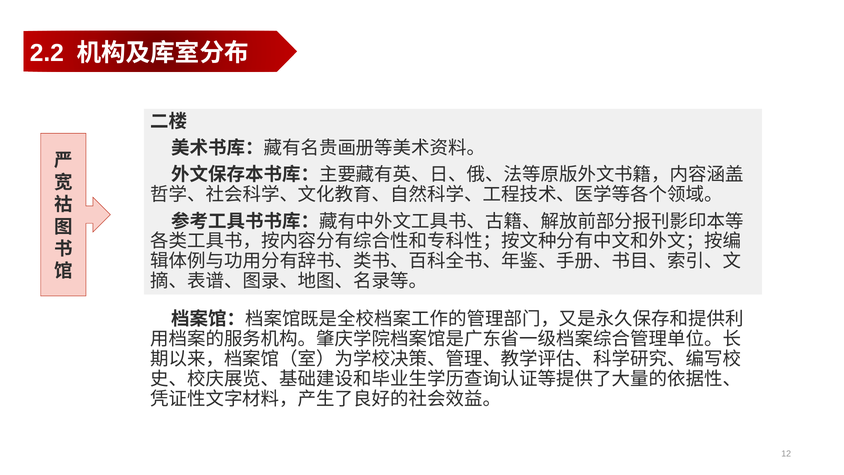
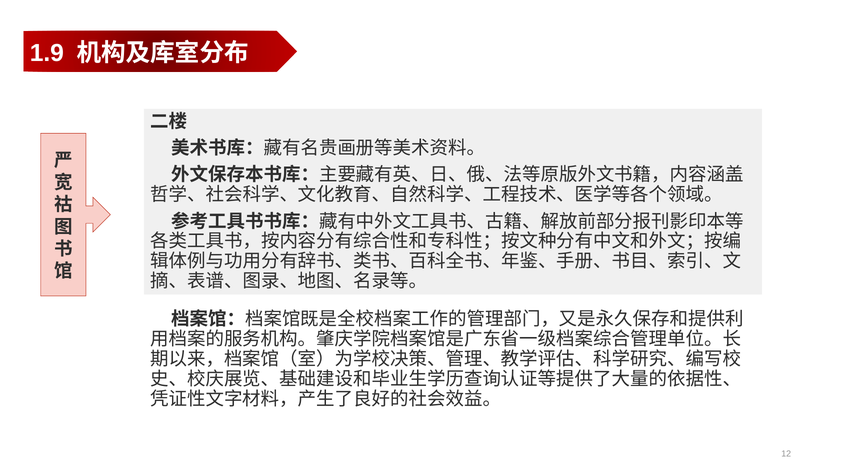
2.2: 2.2 -> 1.9
